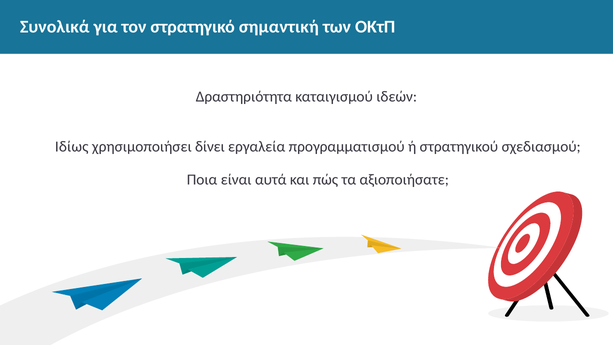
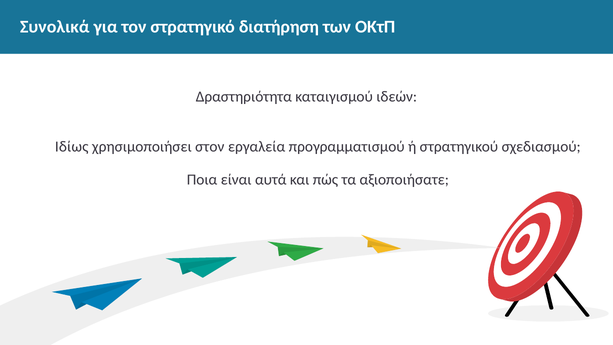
σημαντική: σημαντική -> διατήρηση
δίνει: δίνει -> στον
